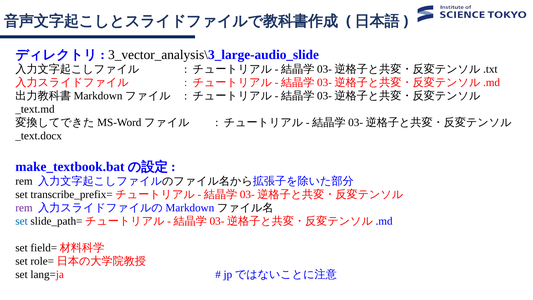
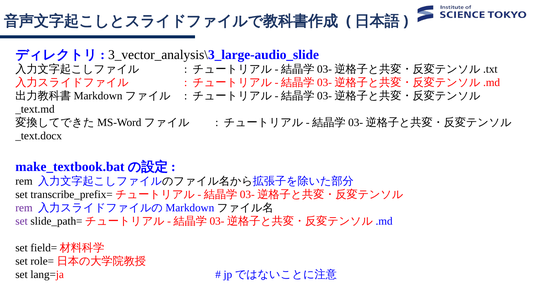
set at (22, 221) colour: blue -> purple
